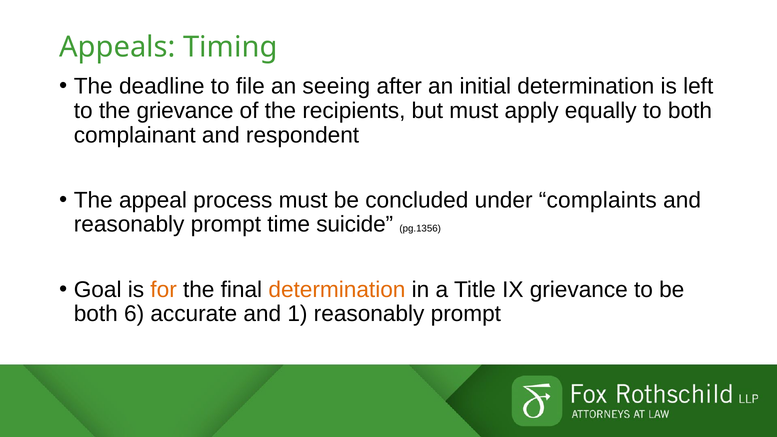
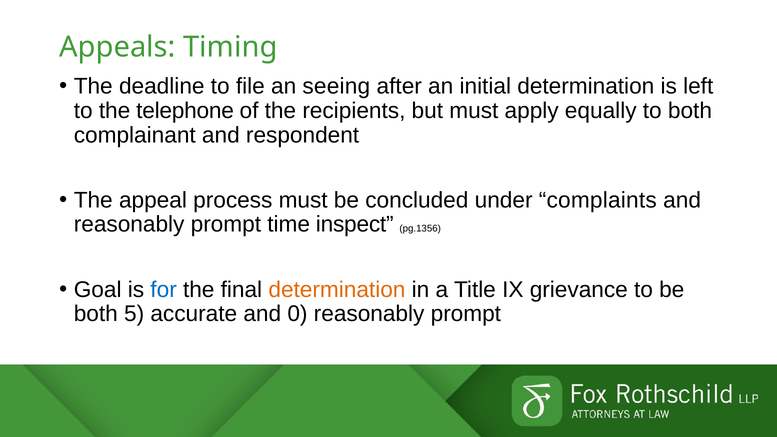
the grievance: grievance -> telephone
suicide: suicide -> inspect
for colour: orange -> blue
6: 6 -> 5
1: 1 -> 0
